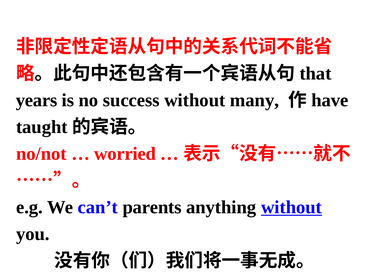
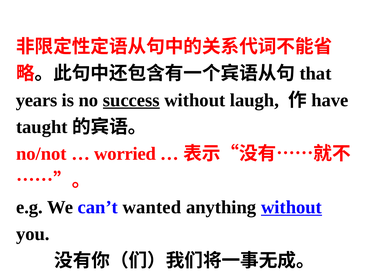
success underline: none -> present
many: many -> laugh
parents: parents -> wanted
